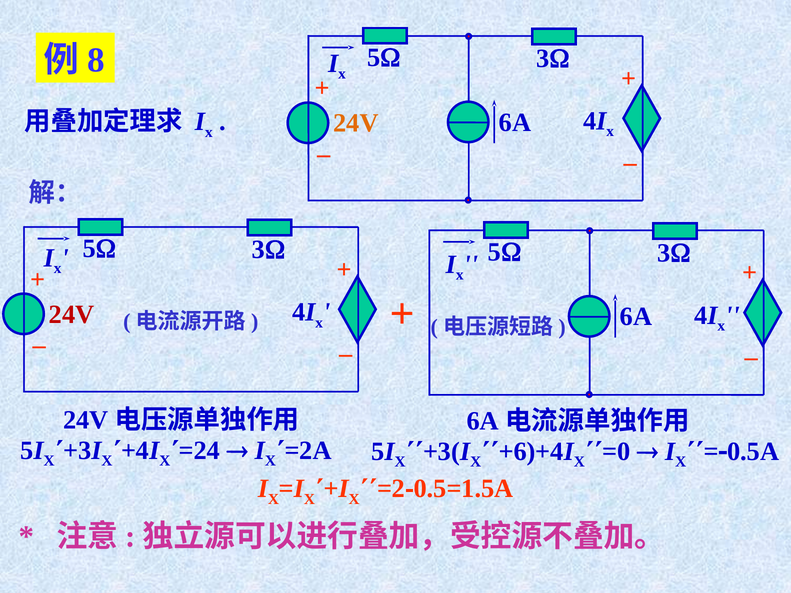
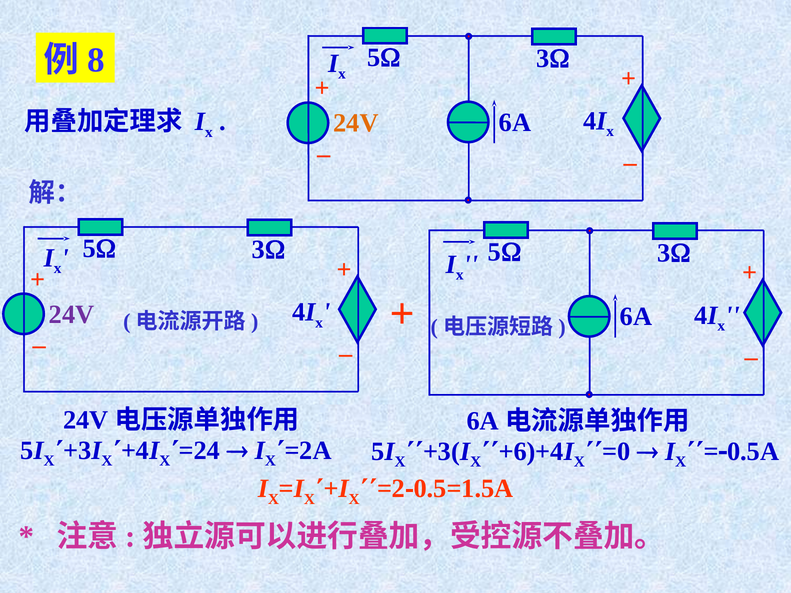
24V at (72, 314) colour: red -> purple
